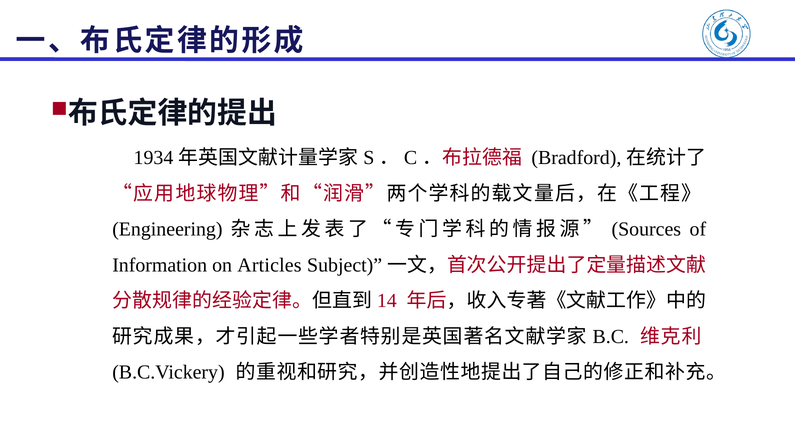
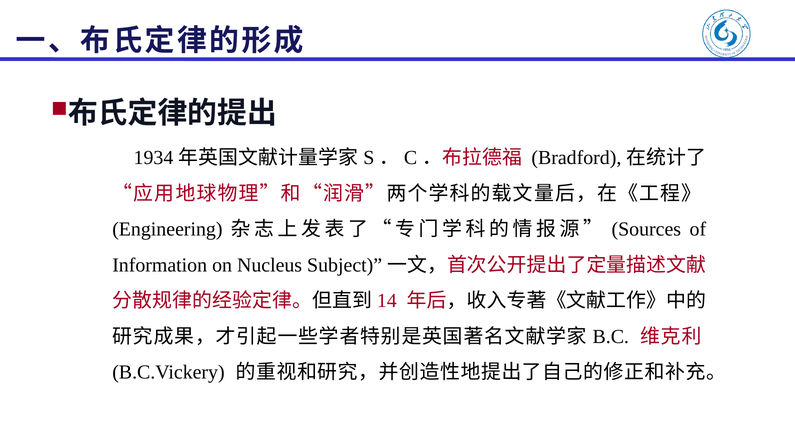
Articles: Articles -> Nucleus
